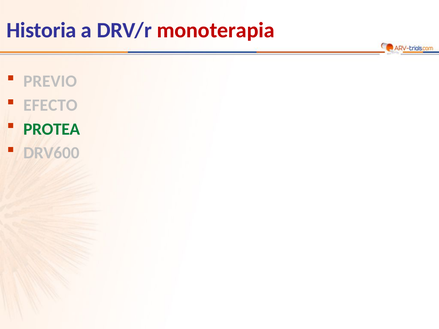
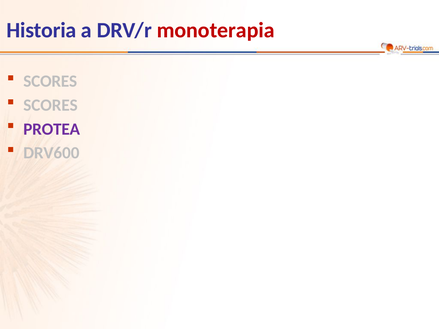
PREVIO at (50, 81): PREVIO -> SCORES
EFECTO at (50, 105): EFECTO -> SCORES
PROTEA colour: green -> purple
